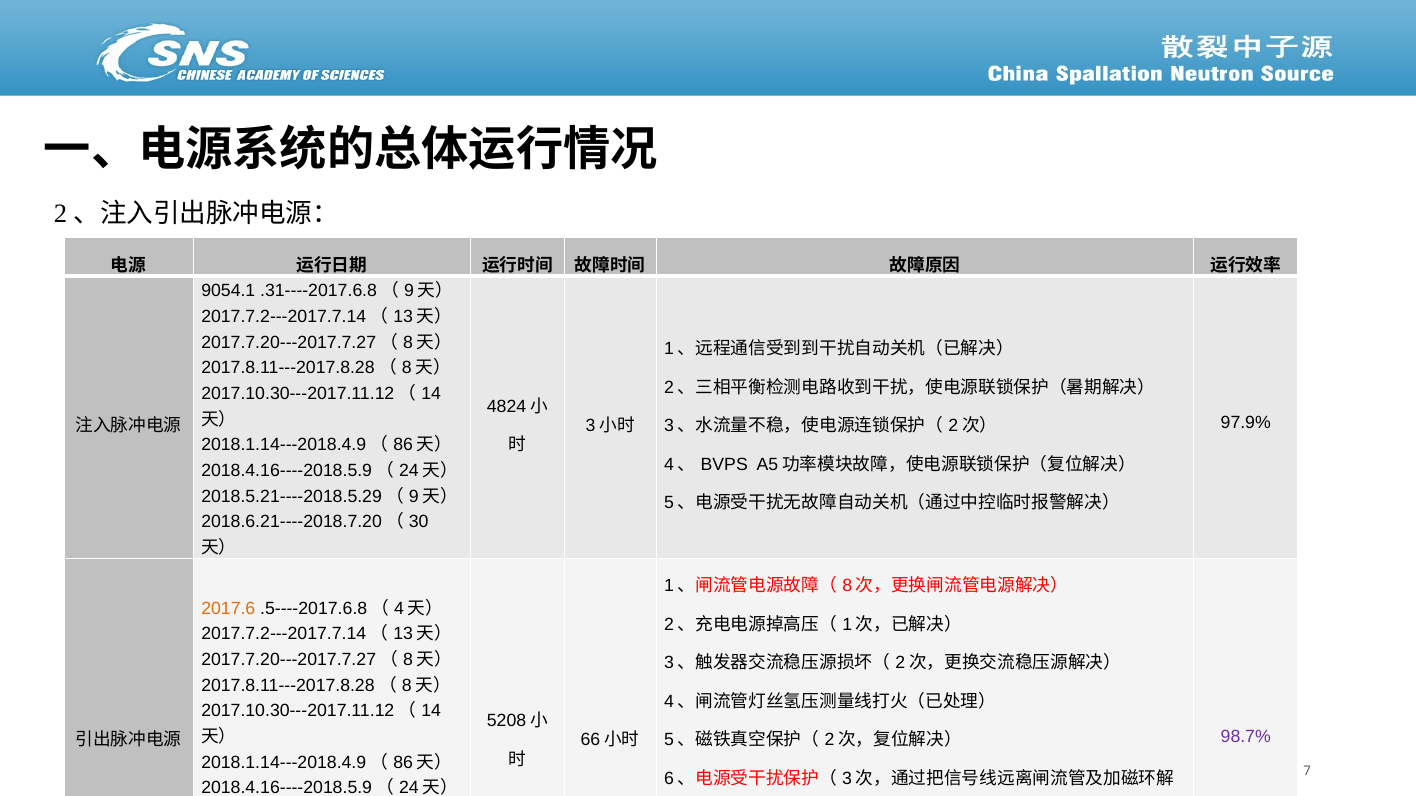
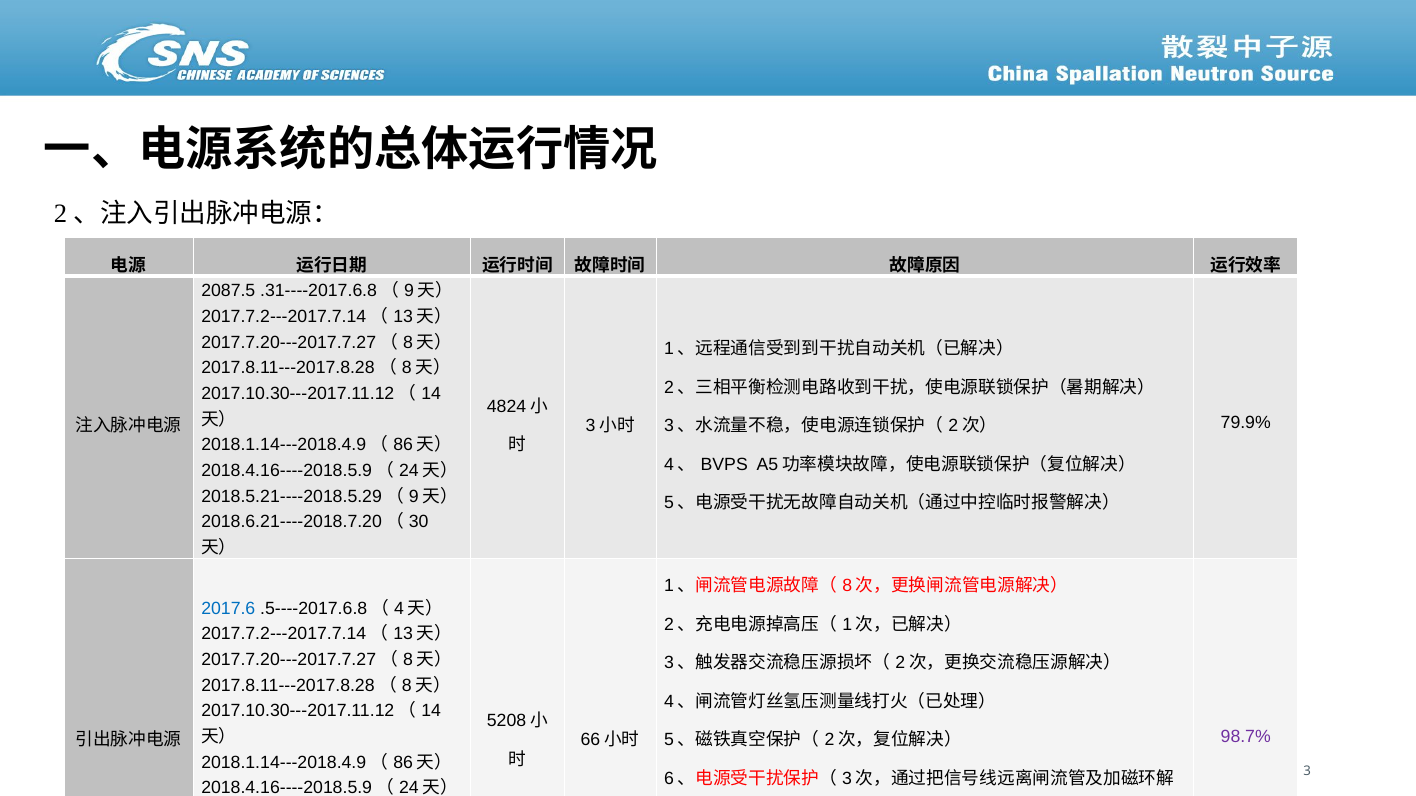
9054.1: 9054.1 -> 2087.5
97.9%: 97.9% -> 79.9%
2017.6 colour: orange -> blue
7: 7 -> 3
